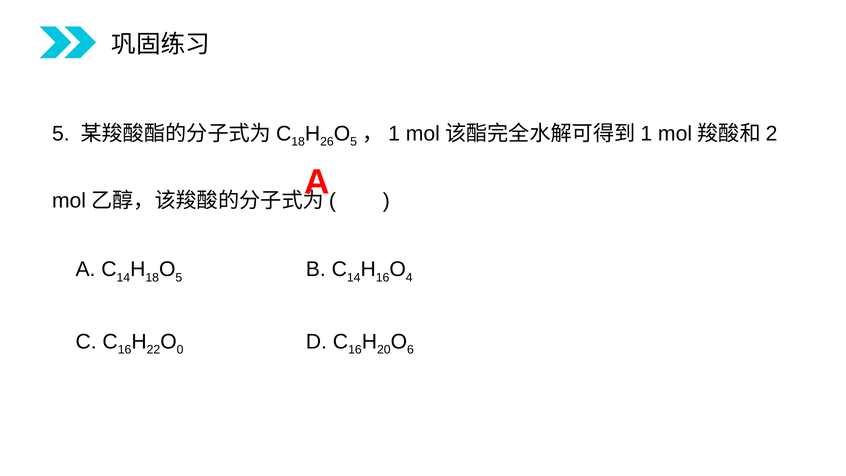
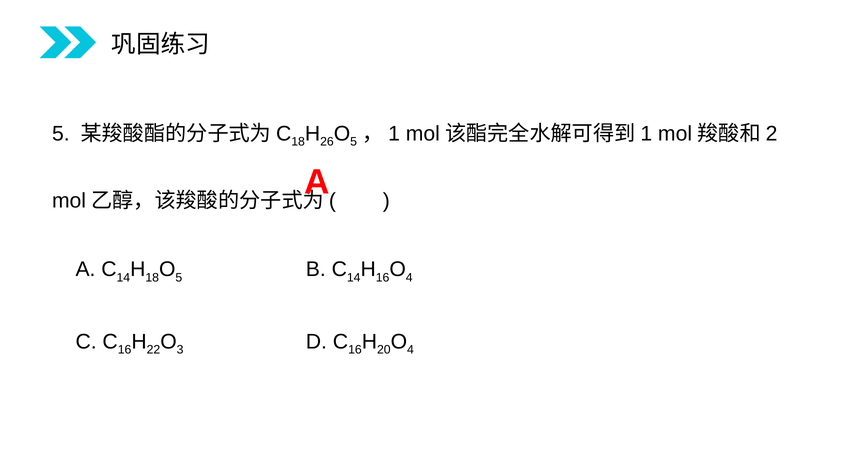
0: 0 -> 3
6 at (410, 350): 6 -> 4
